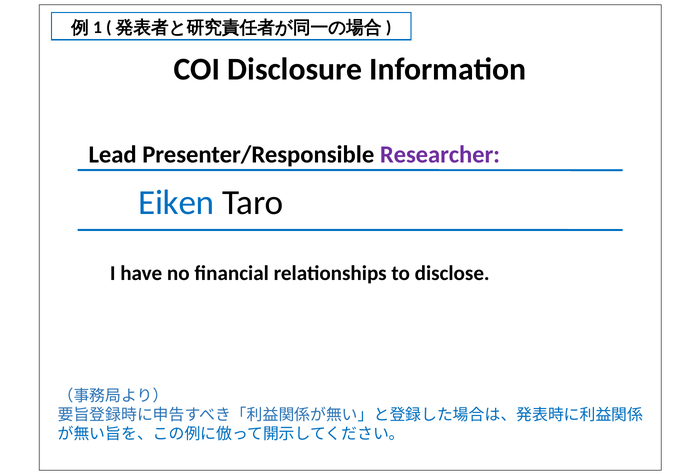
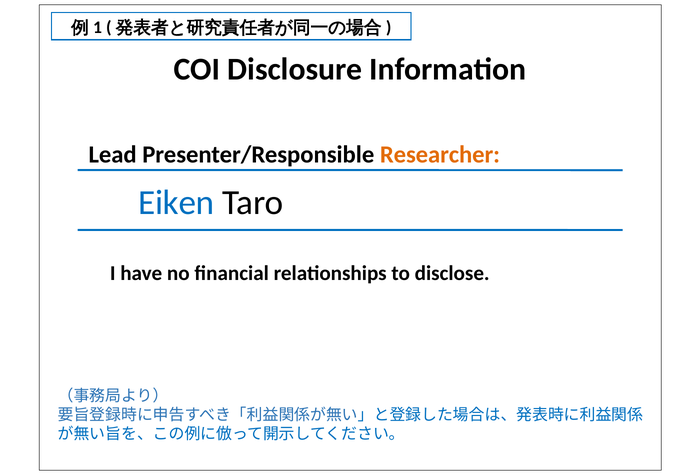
Researcher colour: purple -> orange
